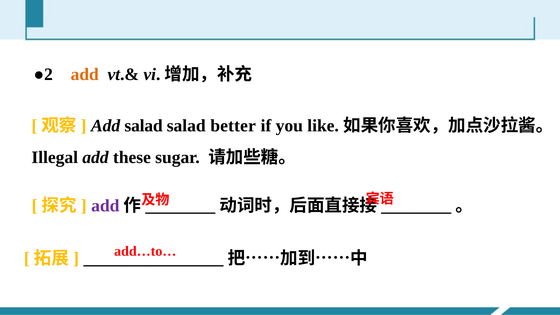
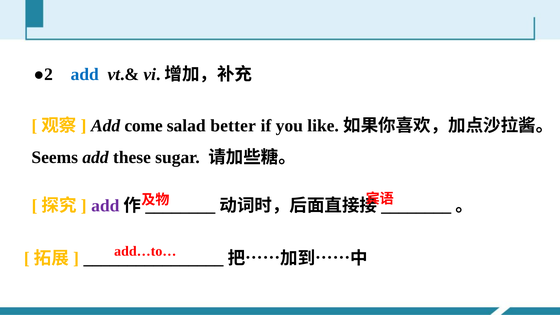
add at (85, 74) colour: orange -> blue
Add salad: salad -> come
Illegal: Illegal -> Seems
